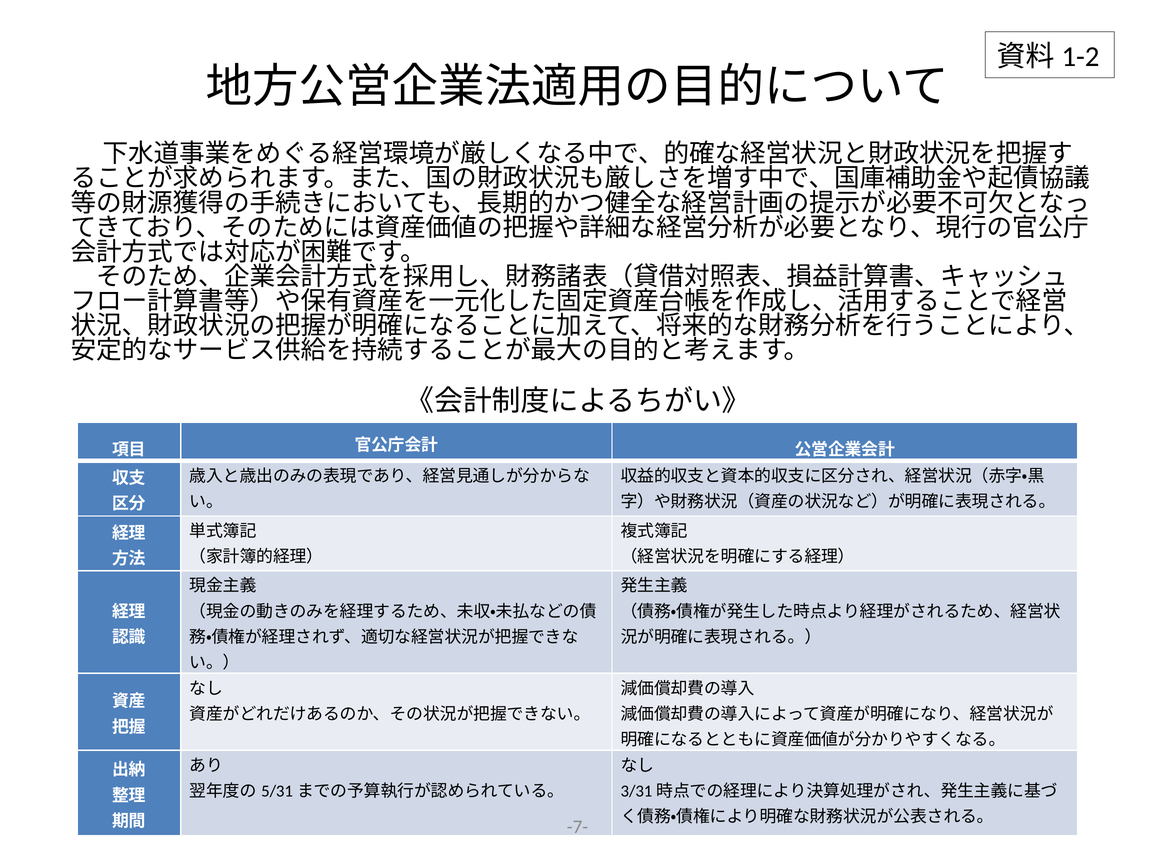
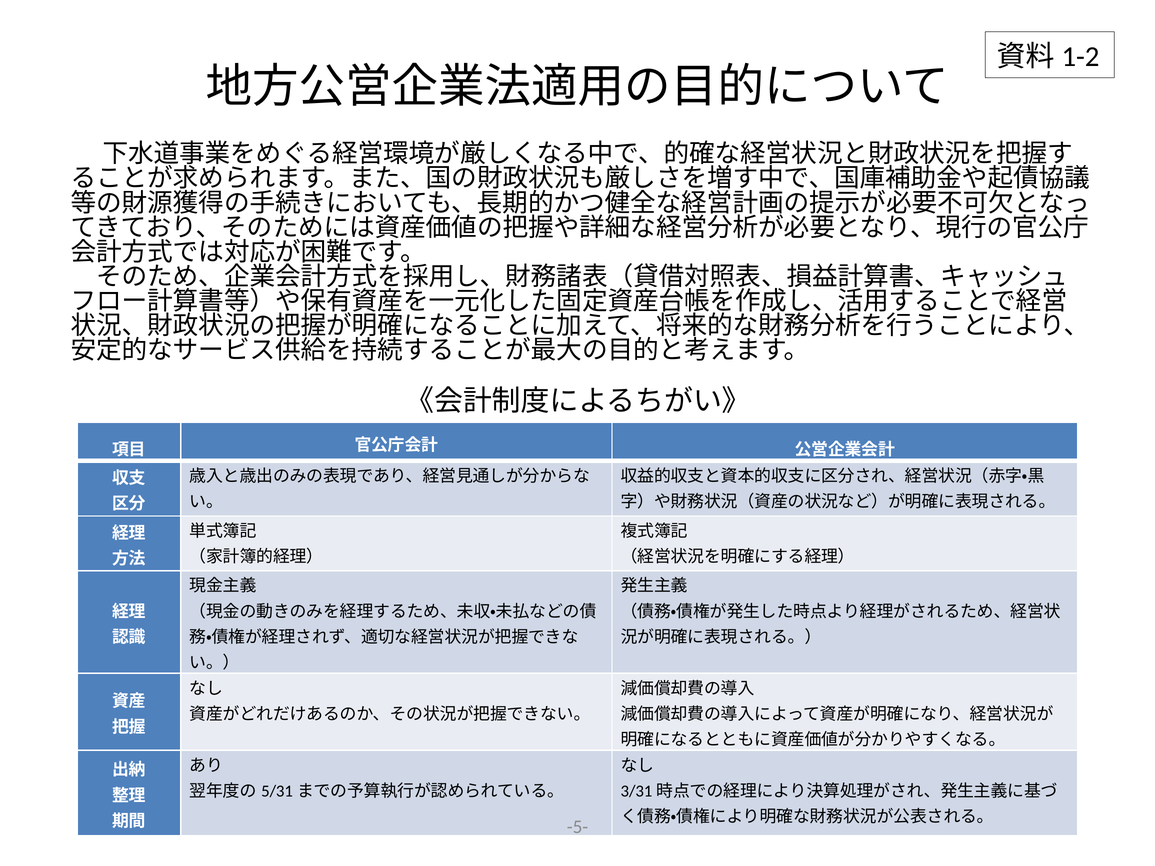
-7-: -7- -> -5-
